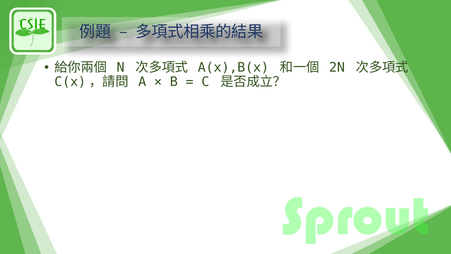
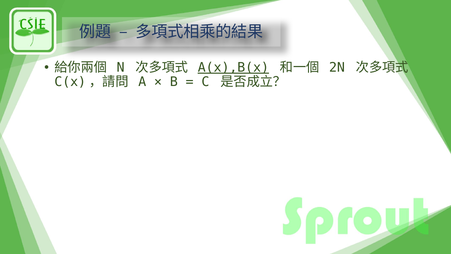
A(x),B(x underline: none -> present
